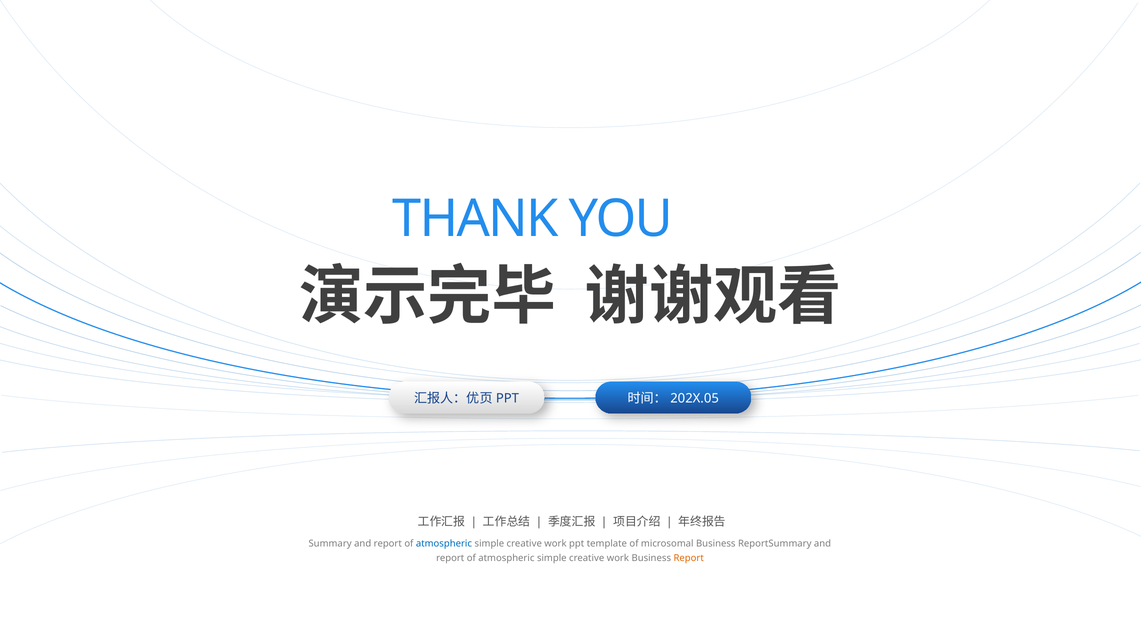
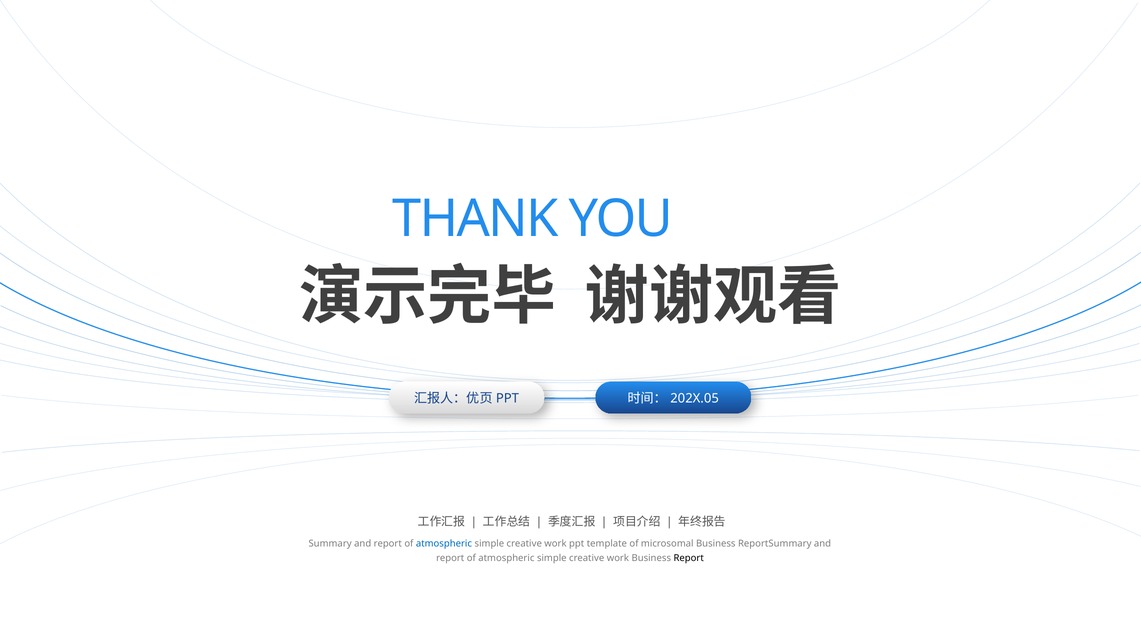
Report at (689, 558) colour: orange -> black
